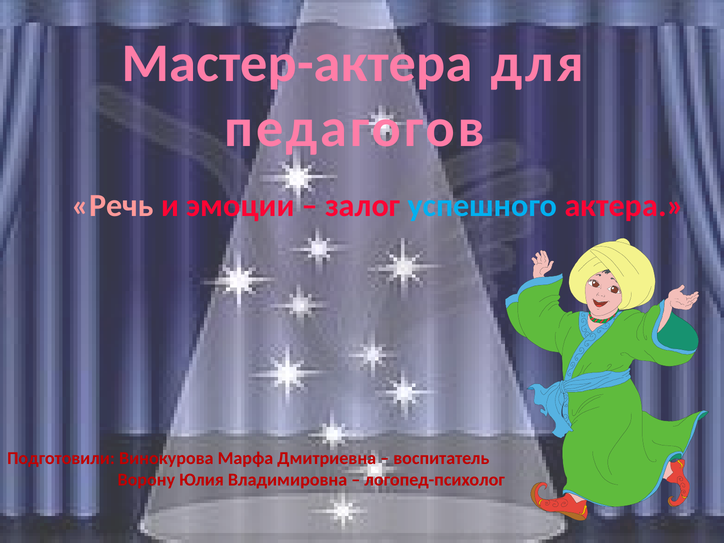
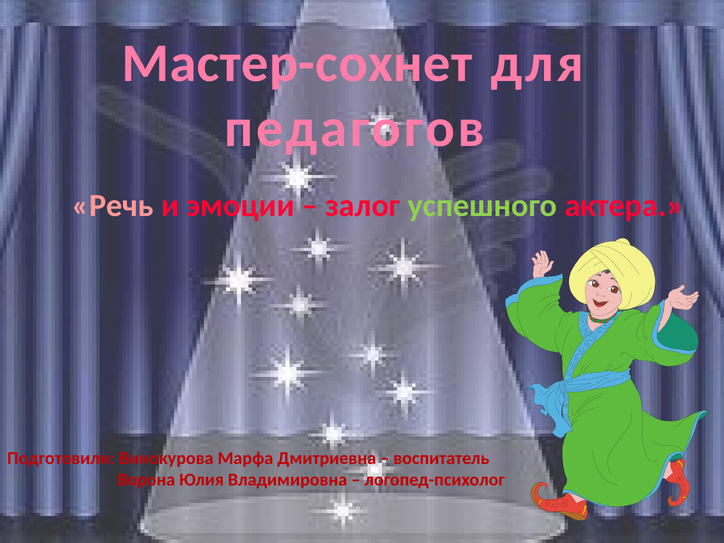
Мастер-актера: Мастер-актера -> Мастер-сохнет
успешного colour: light blue -> light green
Ворону: Ворону -> Ворона
